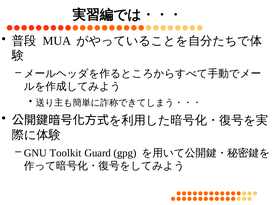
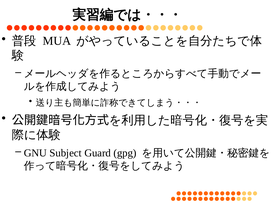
Toolkit: Toolkit -> Subject
